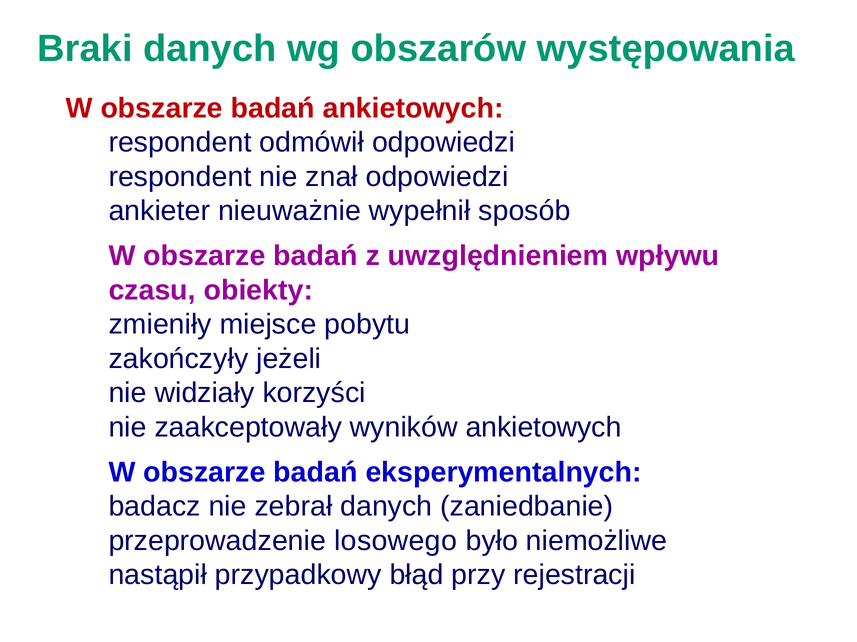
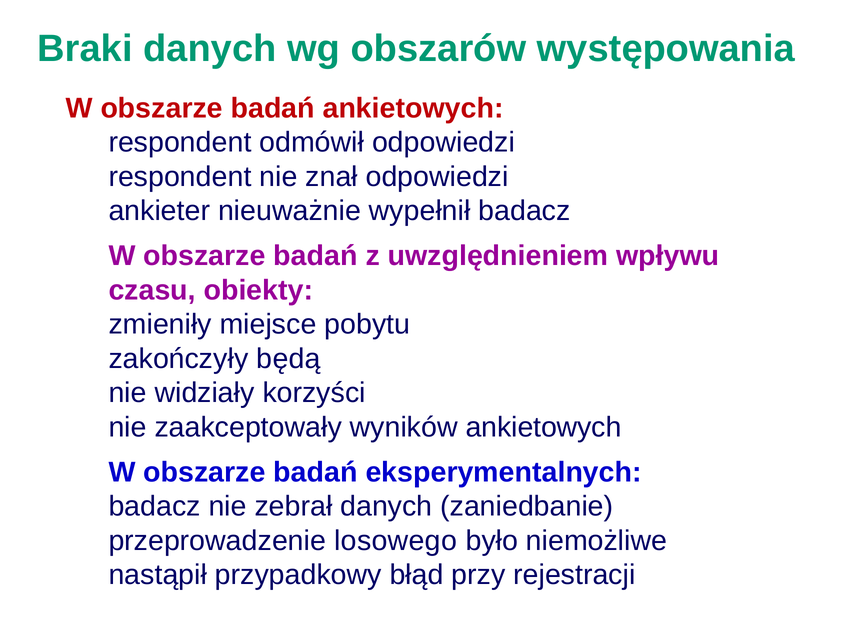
wypełnił sposób: sposób -> badacz
jeżeli: jeżeli -> będą
